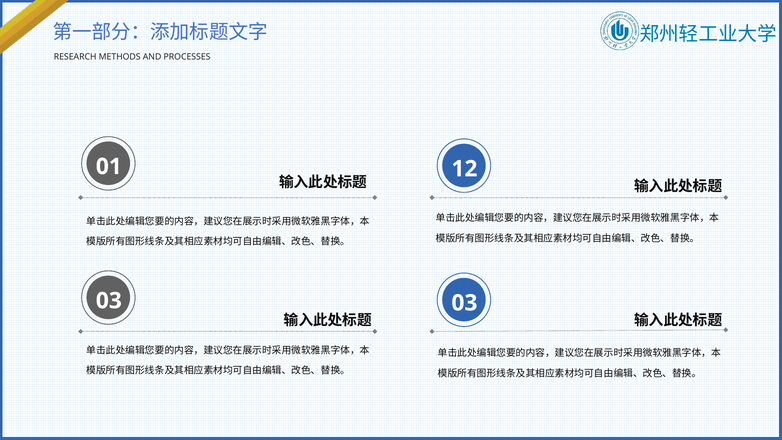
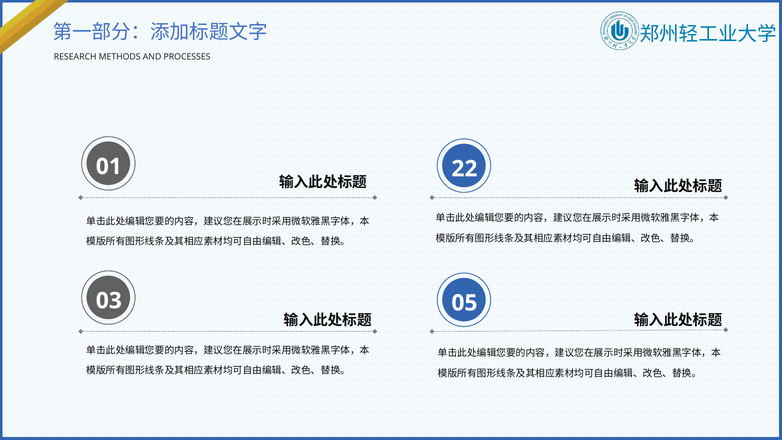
12: 12 -> 22
03 03: 03 -> 05
